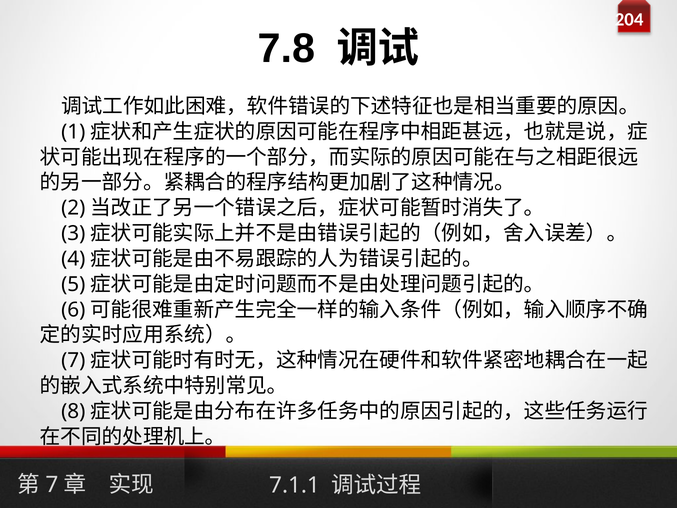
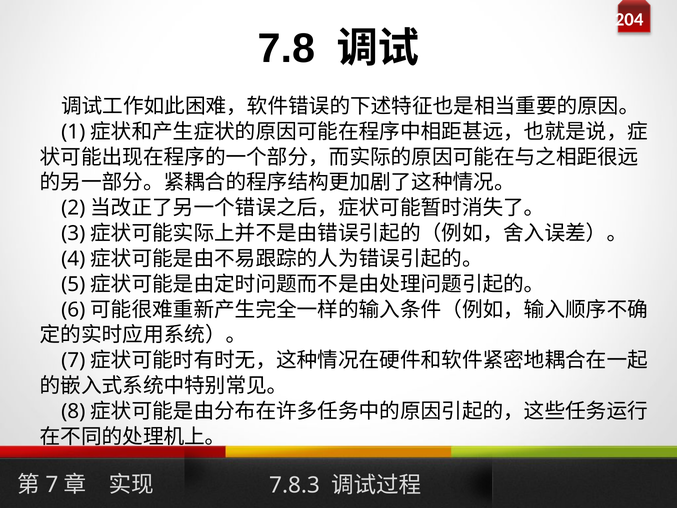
7.1.1: 7.1.1 -> 7.8.3
